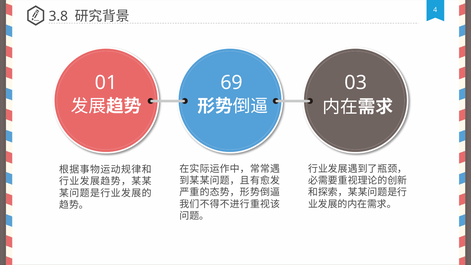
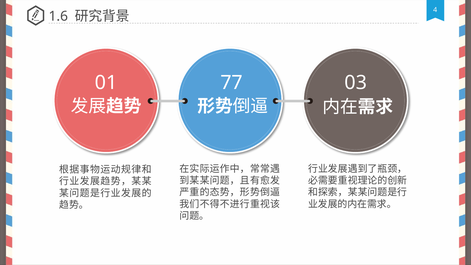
3.8: 3.8 -> 1.6
69: 69 -> 77
